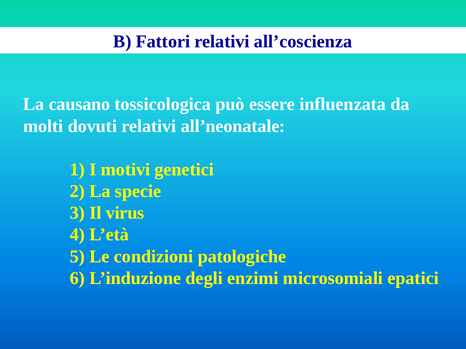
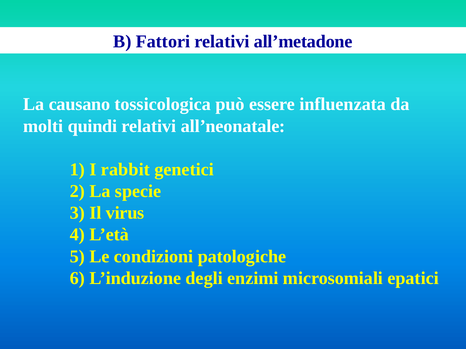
all’coscienza: all’coscienza -> all’metadone
dovuti: dovuti -> quindi
motivi: motivi -> rabbit
